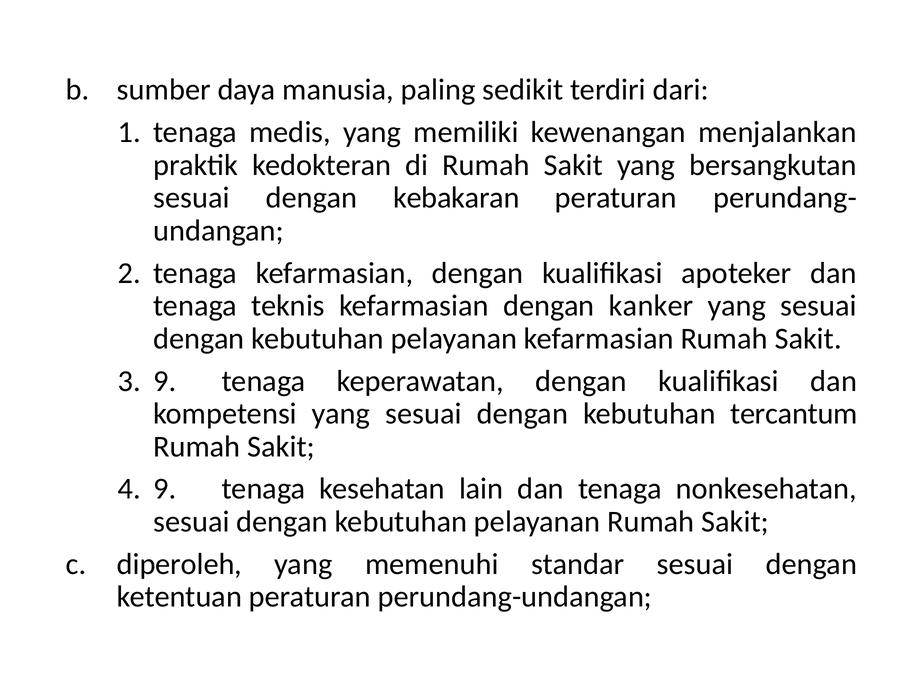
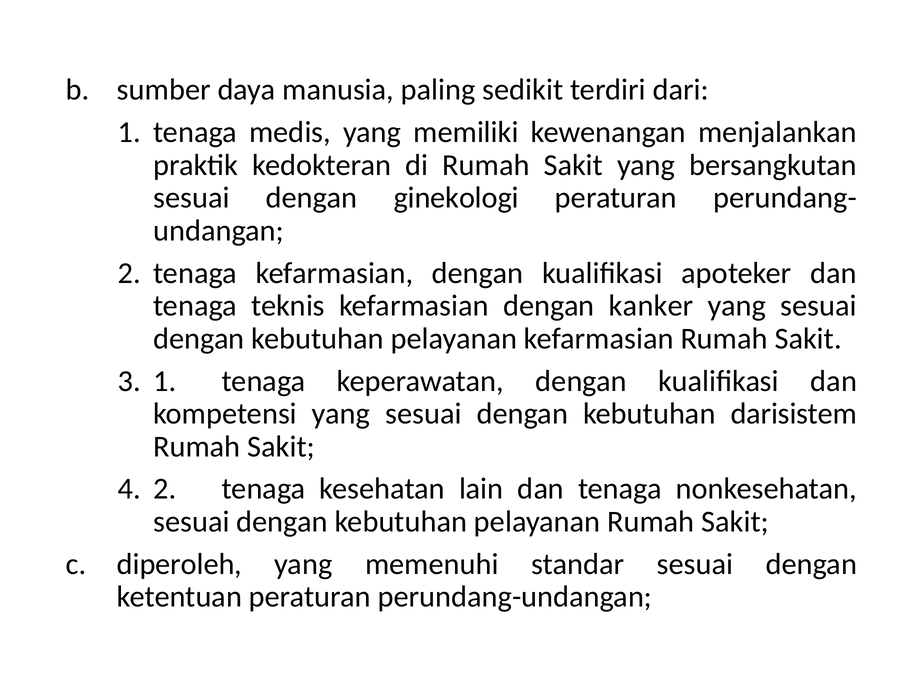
kebakaran: kebakaran -> ginekologi
3 9: 9 -> 1
tercantum: tercantum -> darisistem
4 9: 9 -> 2
